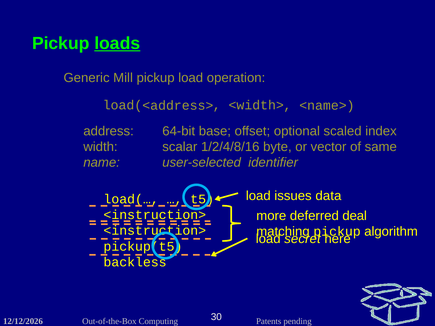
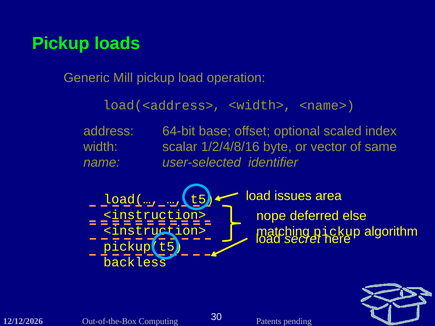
loads underline: present -> none
data: data -> area
more: more -> nope
deal: deal -> else
